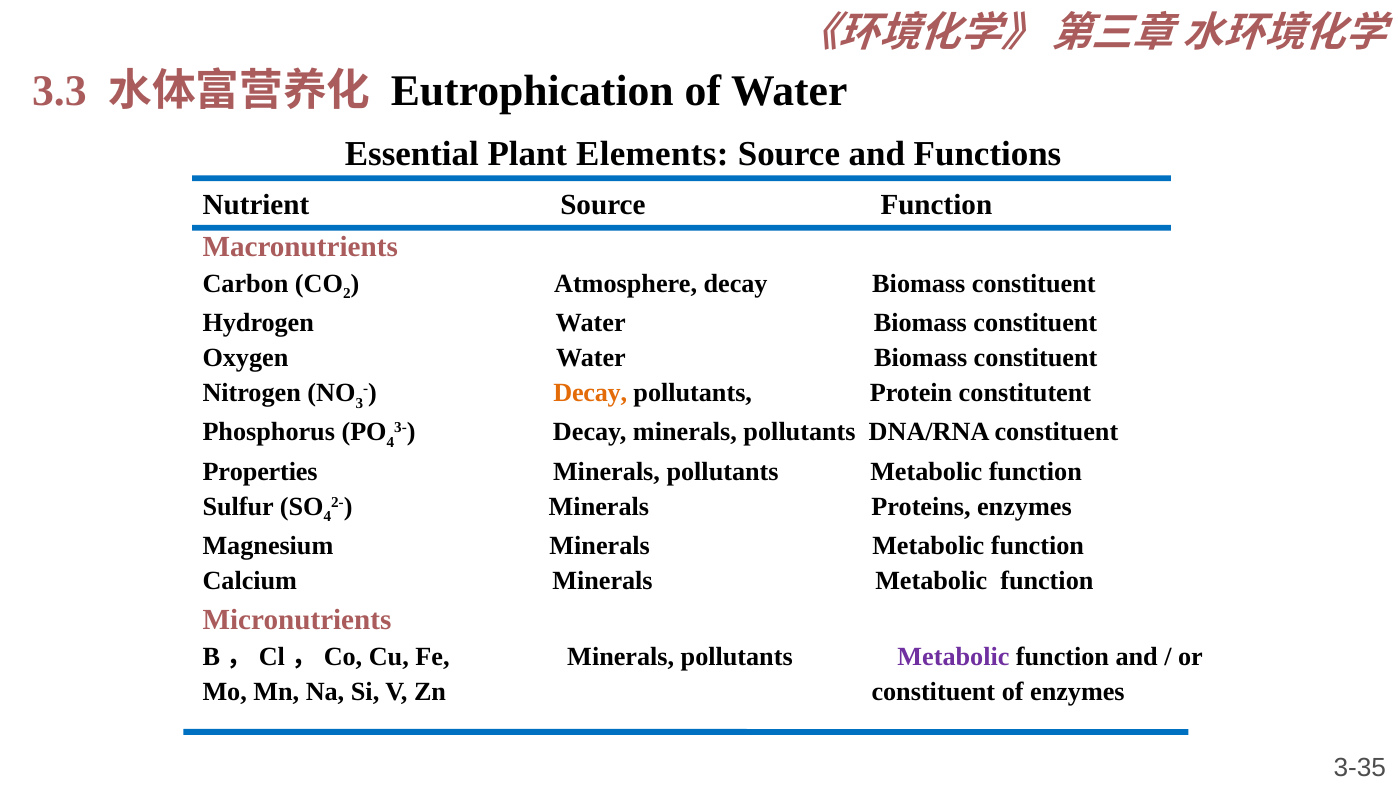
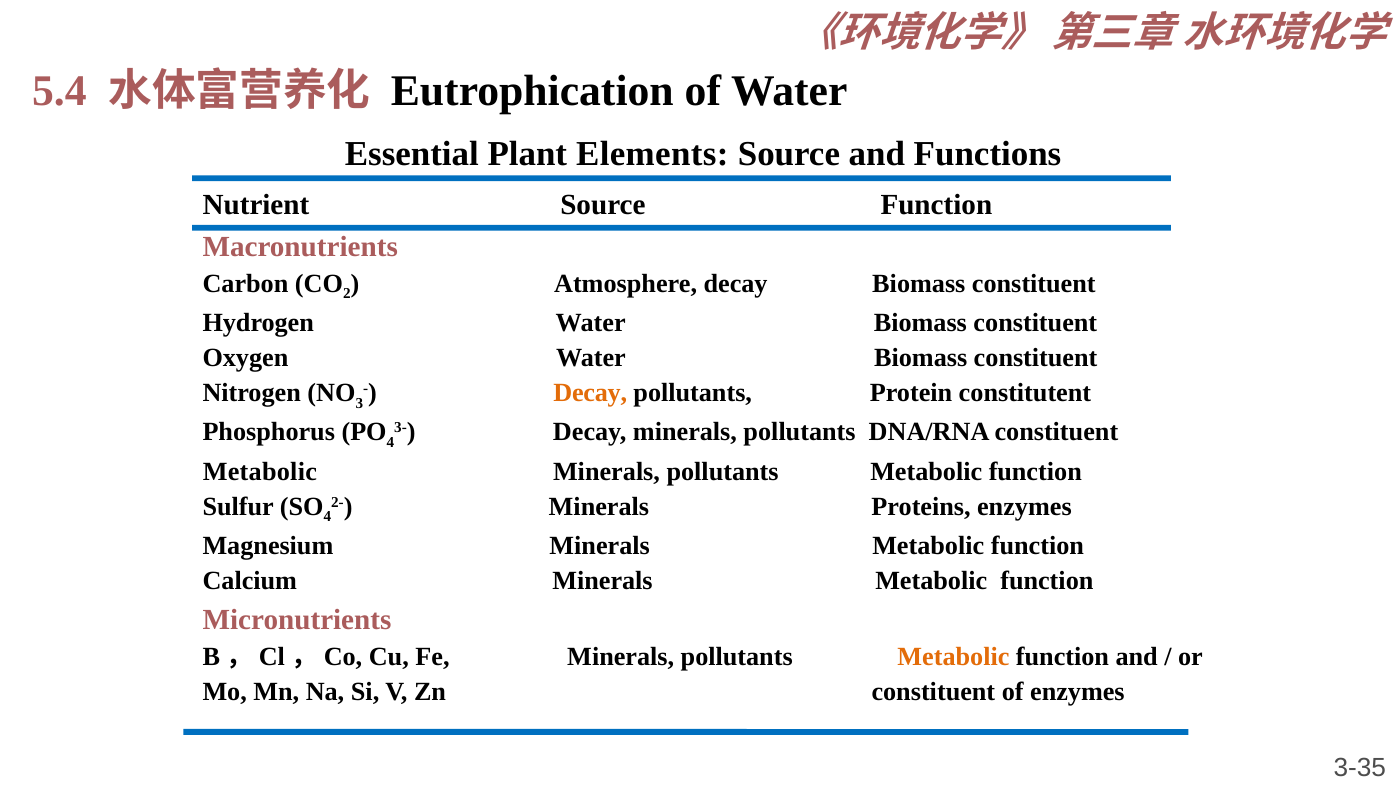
3.3: 3.3 -> 5.4
Properties at (260, 471): Properties -> Metabolic
Metabolic at (953, 656) colour: purple -> orange
